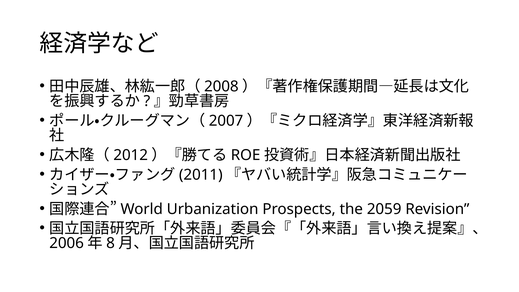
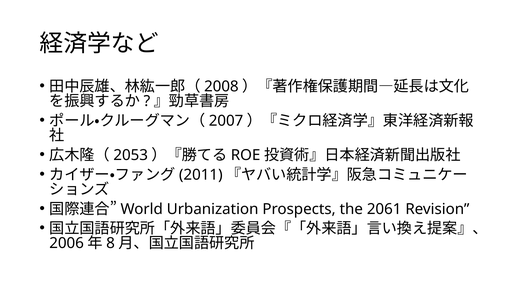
2012: 2012 -> 2053
2059: 2059 -> 2061
